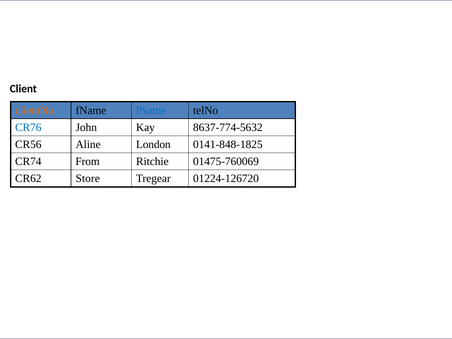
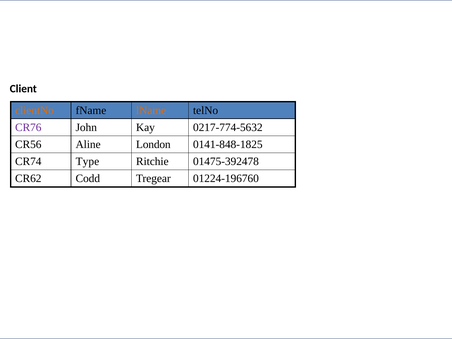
lName colour: blue -> orange
CR76 colour: blue -> purple
8637-774-5632: 8637-774-5632 -> 0217-774-5632
From: From -> Type
01475-760069: 01475-760069 -> 01475-392478
Store: Store -> Codd
01224-126720: 01224-126720 -> 01224-196760
